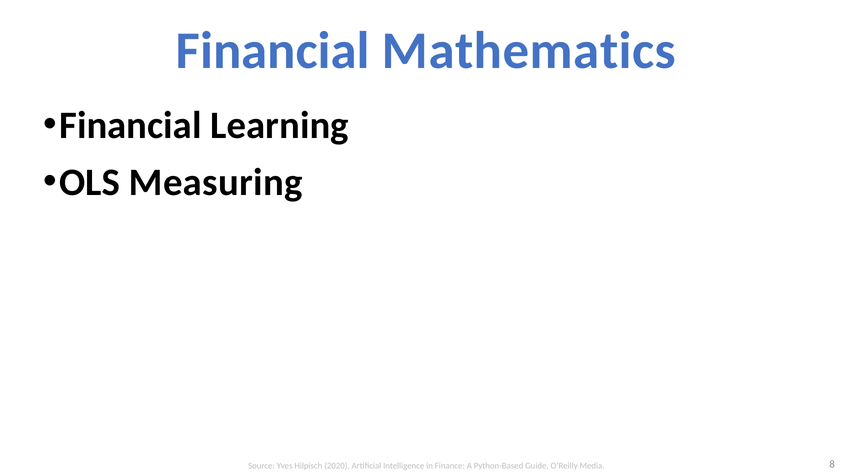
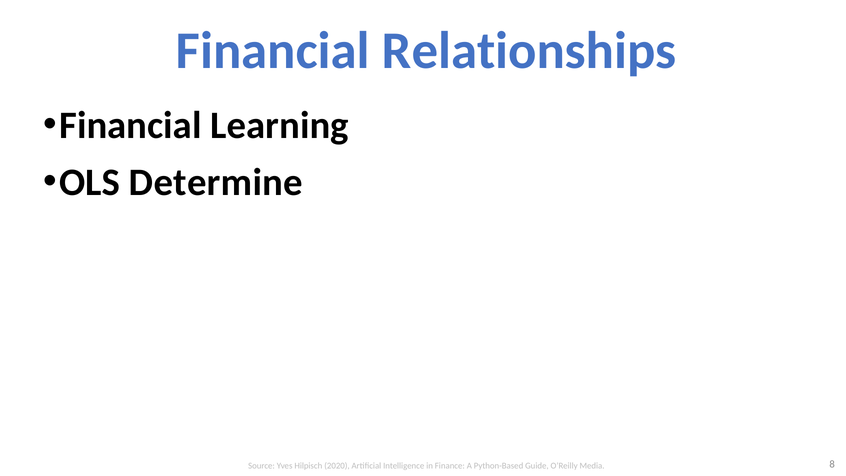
Mathematics: Mathematics -> Relationships
Measuring: Measuring -> Determine
